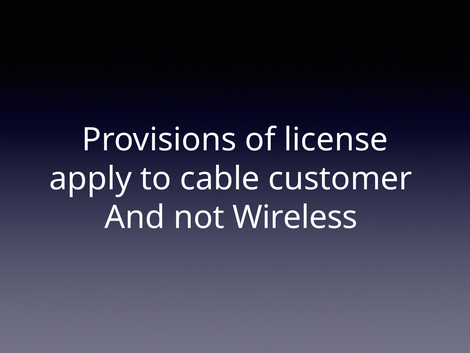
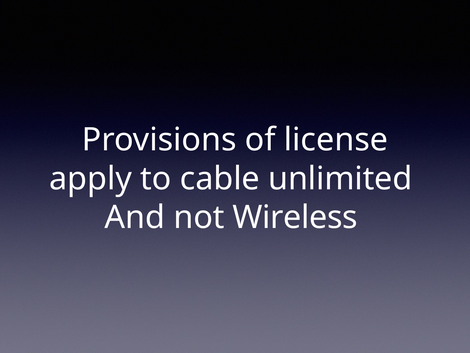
customer: customer -> unlimited
